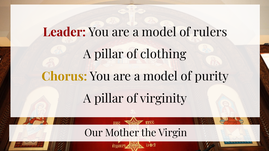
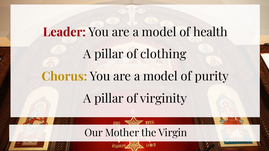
rulers: rulers -> health
